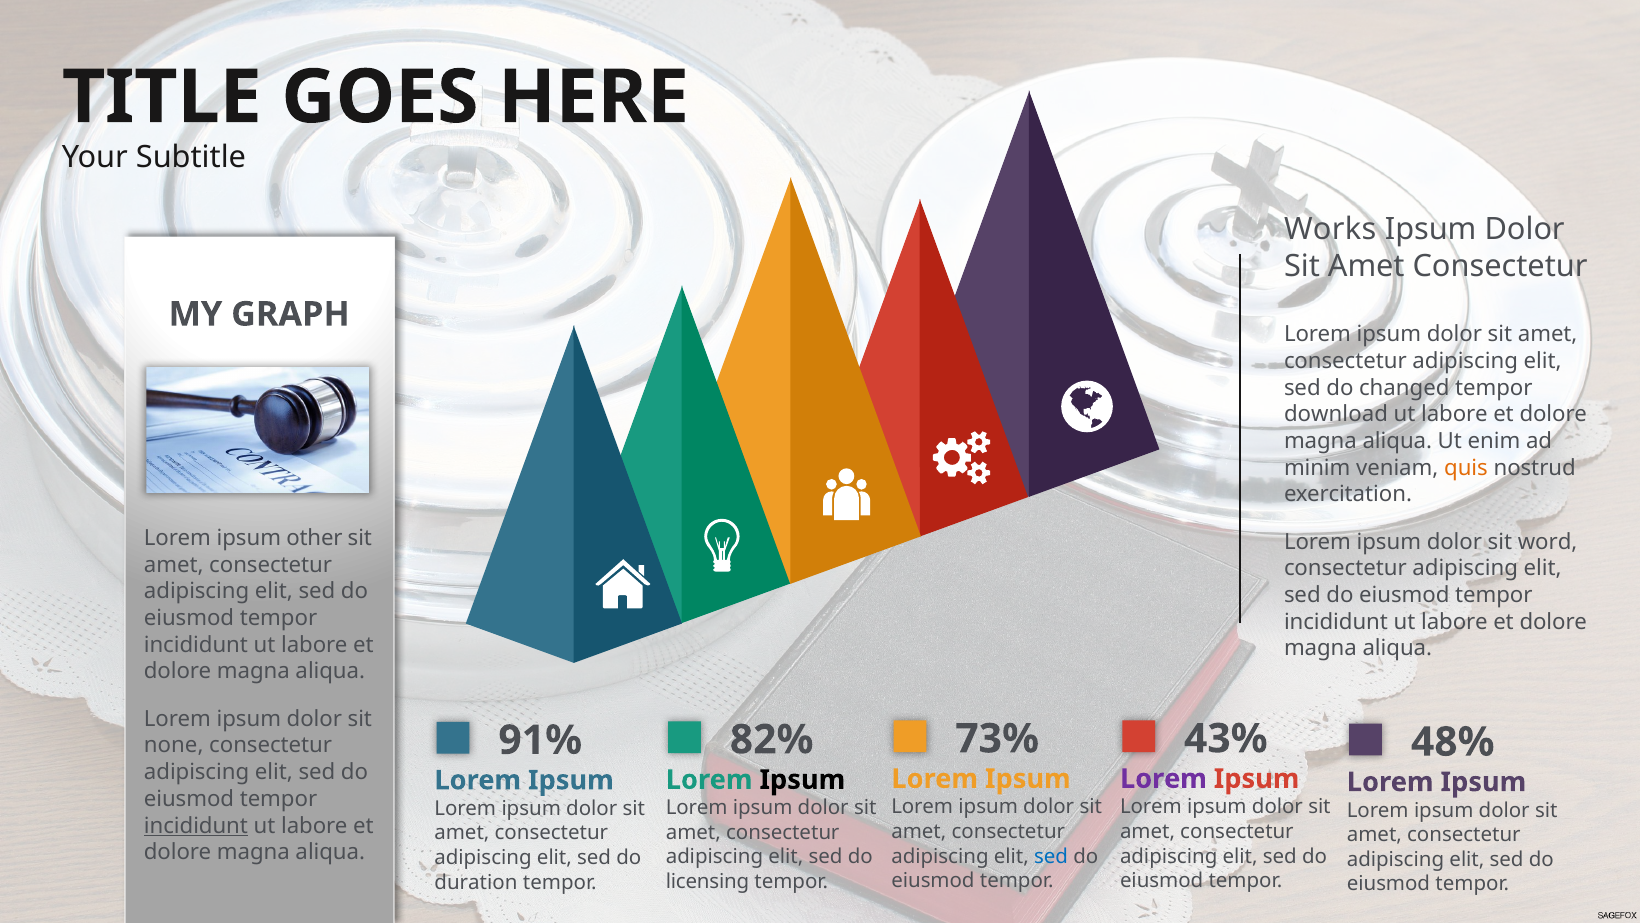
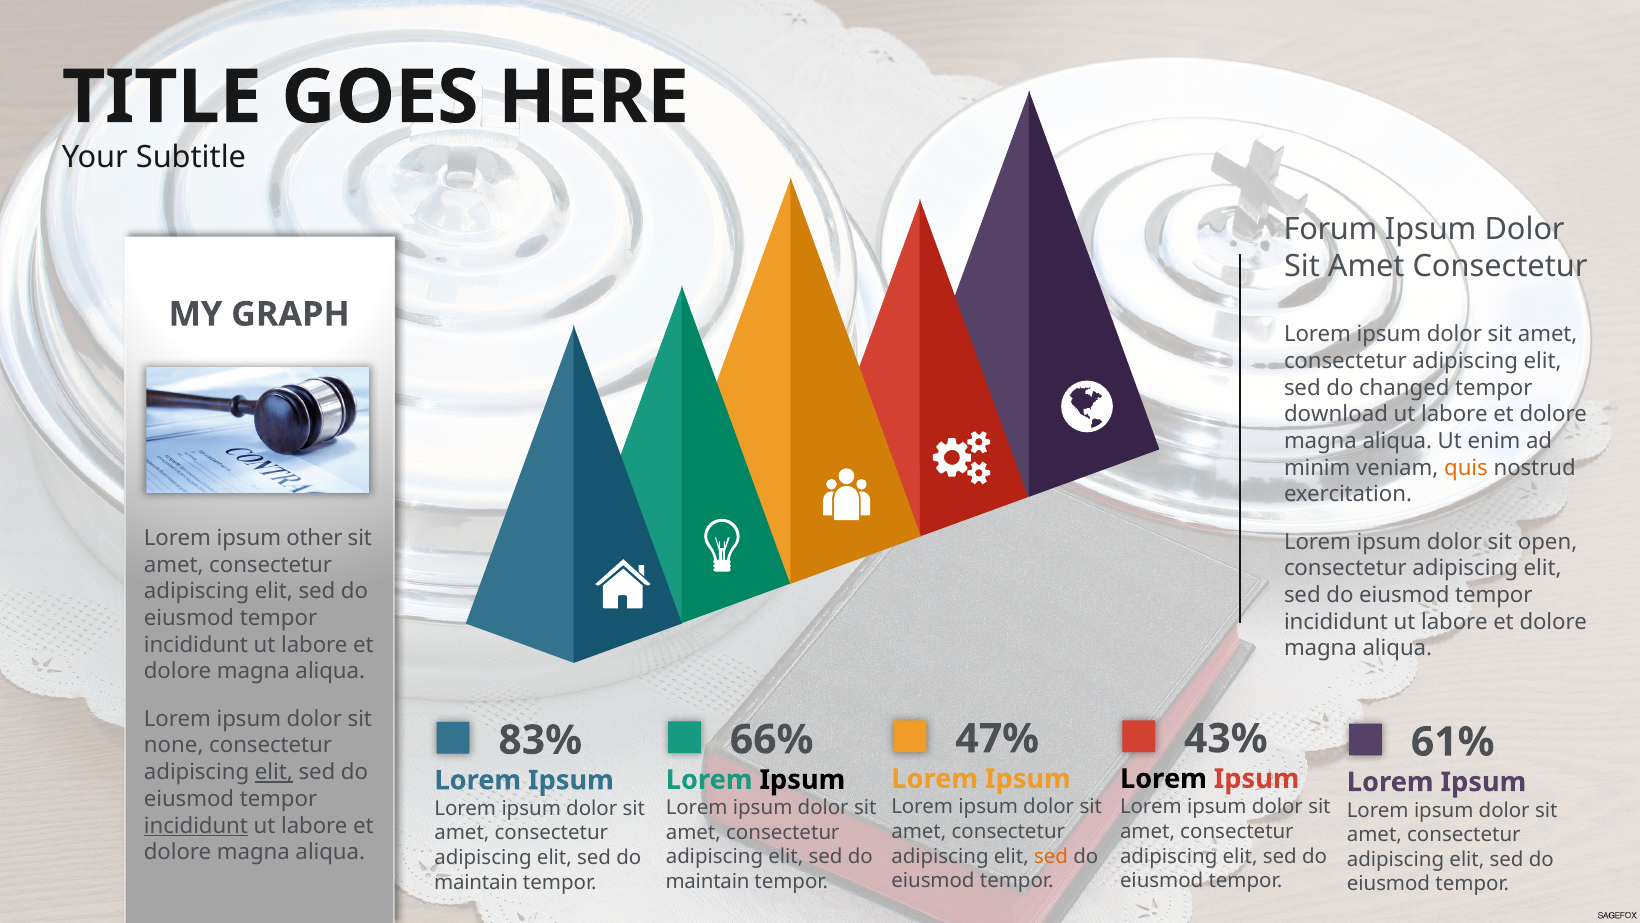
Works: Works -> Forum
word: word -> open
73%: 73% -> 47%
82%: 82% -> 66%
91%: 91% -> 83%
48%: 48% -> 61%
elit at (274, 772) underline: none -> present
Lorem at (1163, 778) colour: purple -> black
sed at (1051, 856) colour: blue -> orange
licensing at (708, 881): licensing -> maintain
duration at (476, 882): duration -> maintain
